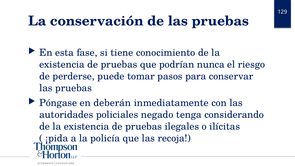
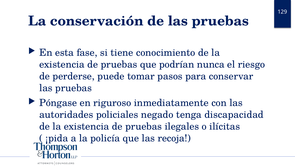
deberán: deberán -> riguroso
considerando: considerando -> discapacidad
